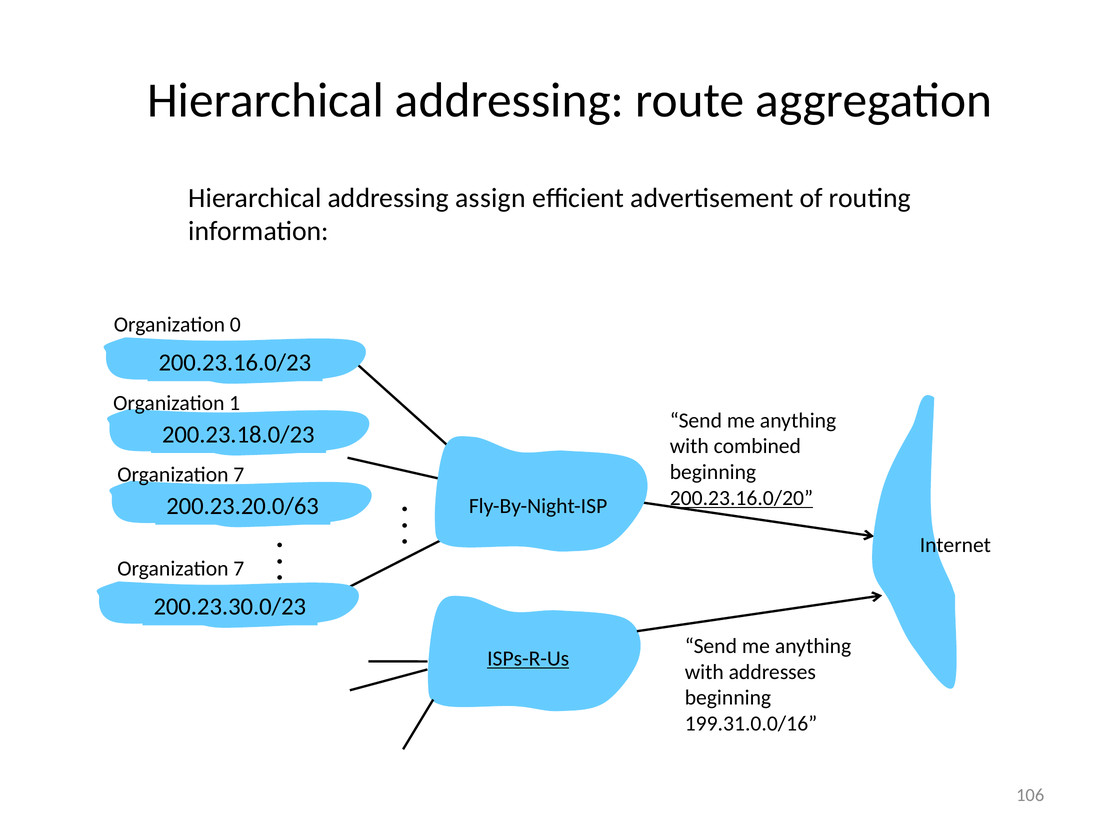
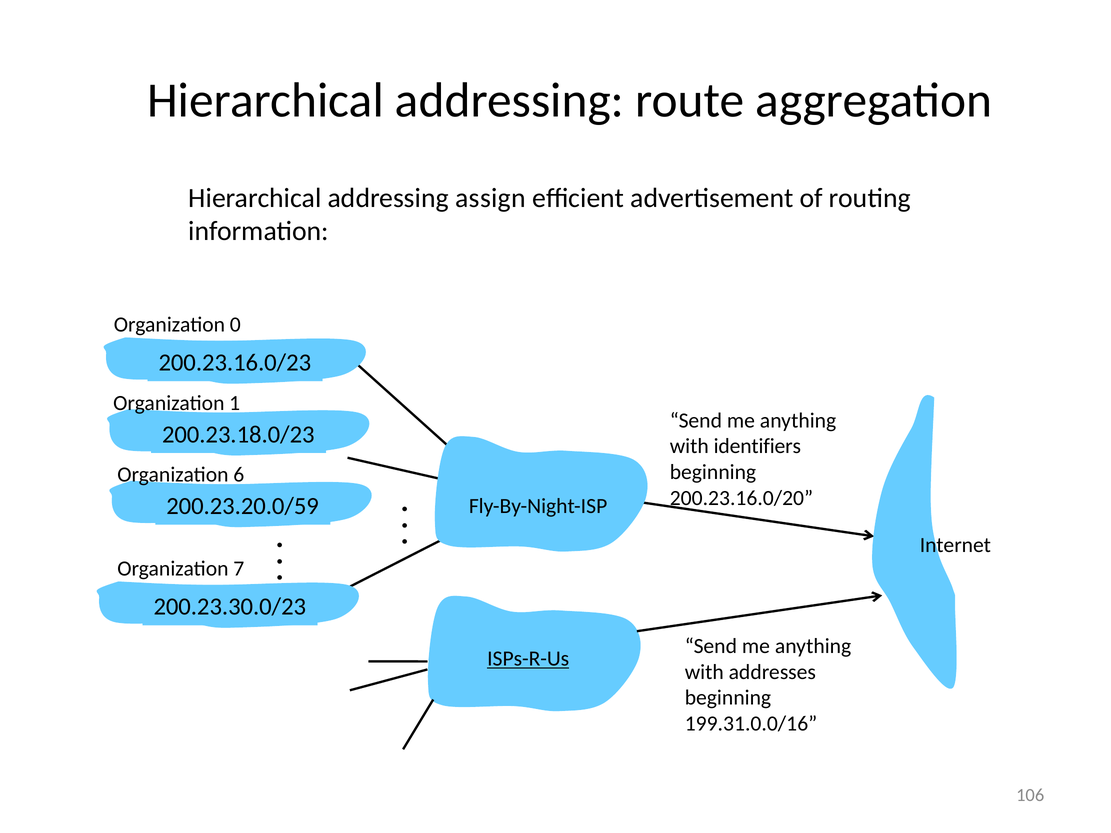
combined: combined -> identifiers
7 at (239, 475): 7 -> 6
200.23.16.0/20 underline: present -> none
200.23.20.0/63: 200.23.20.0/63 -> 200.23.20.0/59
